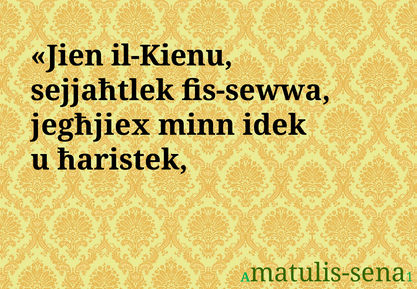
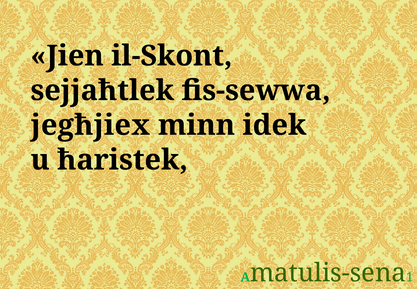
il-Kienu: il-Kienu -> il-Skont
